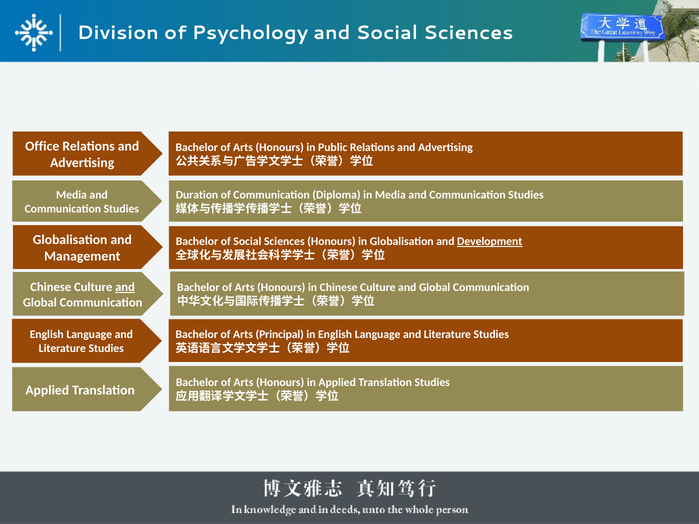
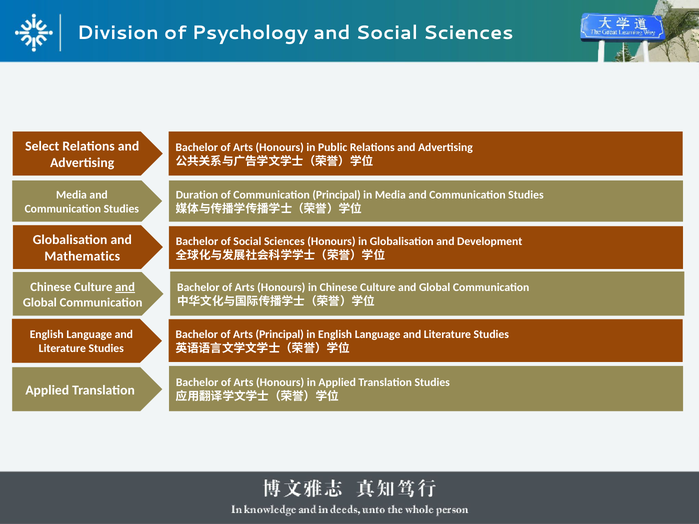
Office: Office -> Select
Communication Diploma: Diploma -> Principal
Development underline: present -> none
Management: Management -> Mathematics
